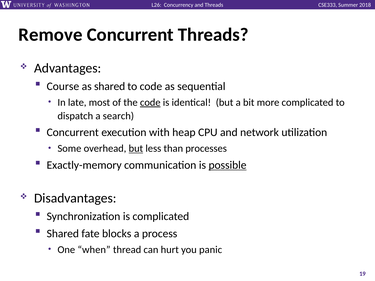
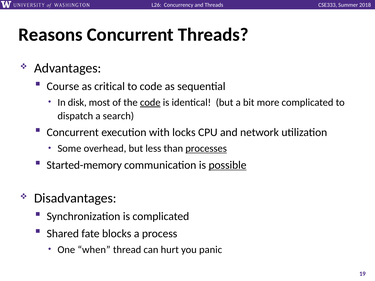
Remove: Remove -> Reasons
as shared: shared -> critical
late: late -> disk
heap: heap -> locks
but at (136, 149) underline: present -> none
processes underline: none -> present
Exactly-memory: Exactly-memory -> Started-memory
